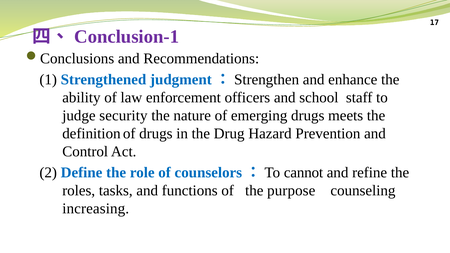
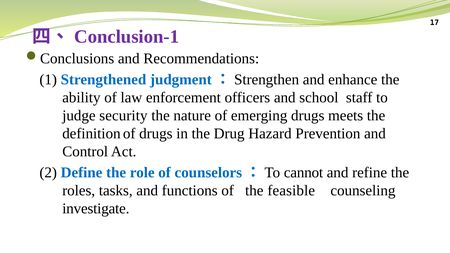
purpose: purpose -> feasible
increasing: increasing -> investigate
